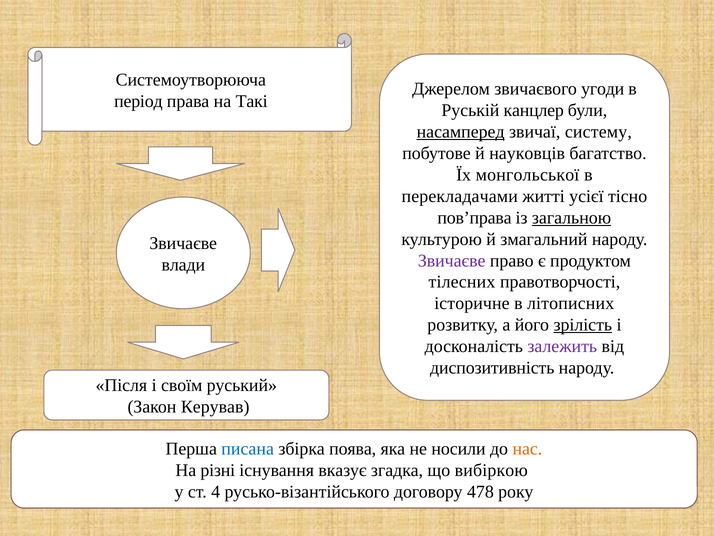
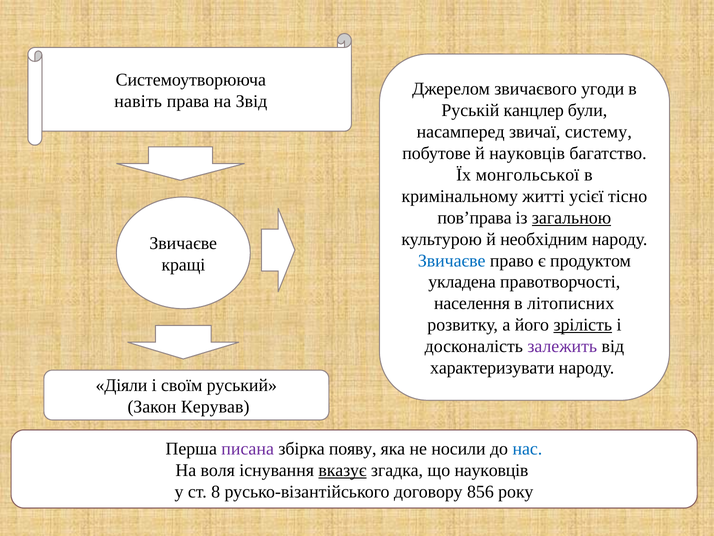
період: період -> навіть
Такі: Такі -> Звід
насамперед underline: present -> none
перекладачами: перекладачами -> кримінальному
змагальний: змагальний -> необхідним
Звичаєве at (452, 260) colour: purple -> blue
влади: влади -> кращі
тілесних: тілесних -> укладена
історичне: історичне -> населення
диспозитивність: диспозитивність -> характеризувати
Після: Після -> Діяли
писана colour: blue -> purple
поява: поява -> появу
нас colour: orange -> blue
різні: різні -> воля
вказує underline: none -> present
що вибіркою: вибіркою -> науковців
4: 4 -> 8
478: 478 -> 856
